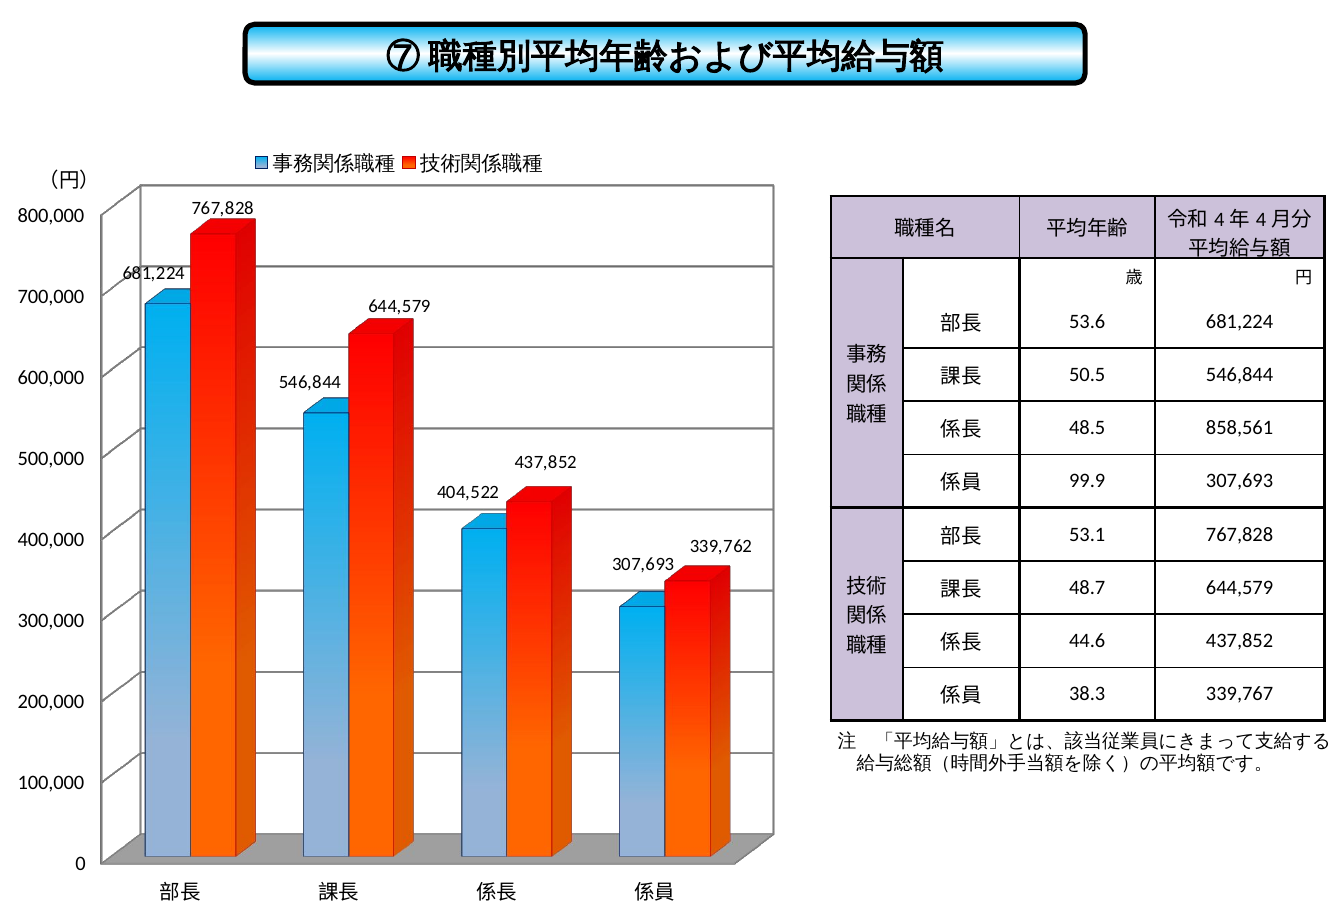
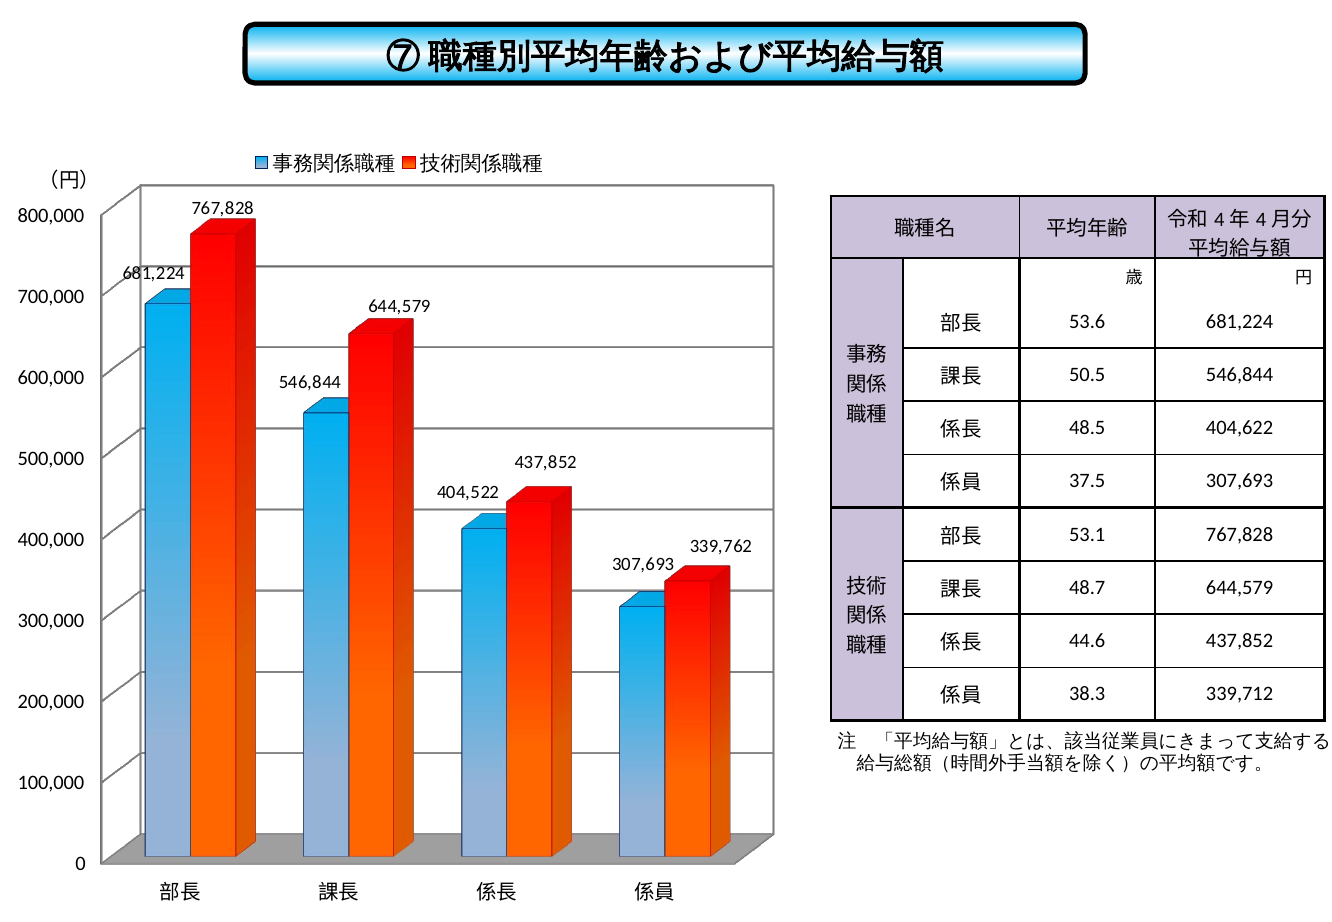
858,561: 858,561 -> 404,622
99.9: 99.9 -> 37.5
339,767: 339,767 -> 339,712
